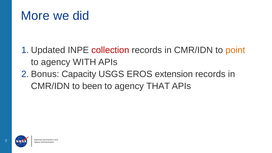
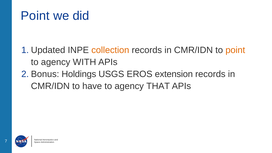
More at (35, 16): More -> Point
collection colour: red -> orange
Capacity: Capacity -> Holdings
been: been -> have
